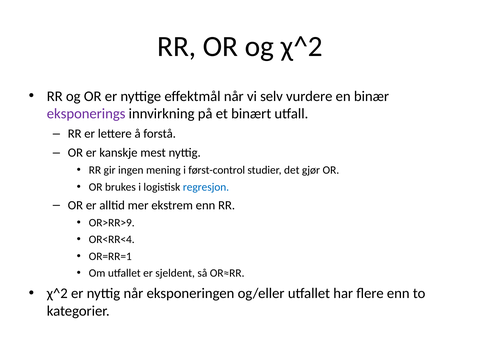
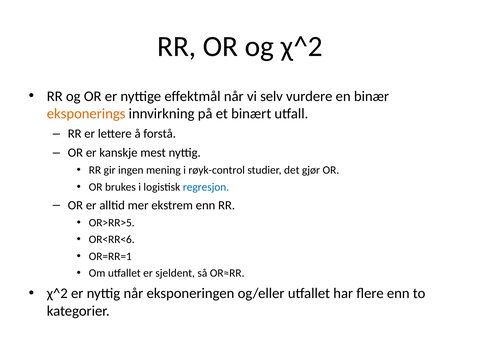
eksponerings colour: purple -> orange
først-control: først-control -> røyk-control
OR>RR>9: OR>RR>9 -> OR>RR>5
OR<RR<4: OR<RR<4 -> OR<RR<6
